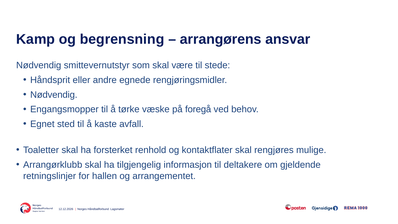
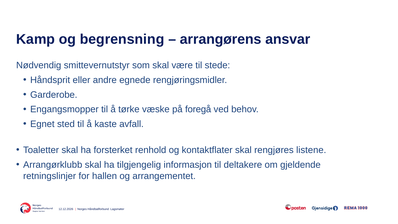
Nødvendig at (54, 95): Nødvendig -> Garderobe
mulige: mulige -> listene
